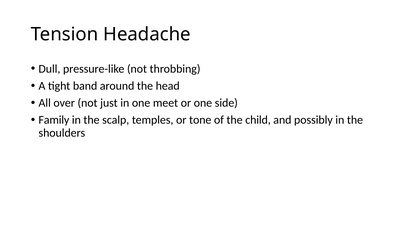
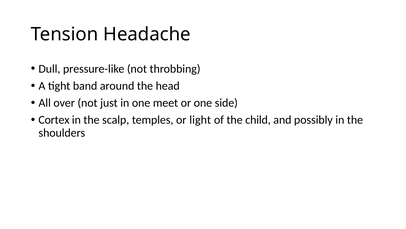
Family: Family -> Cortex
tone: tone -> light
